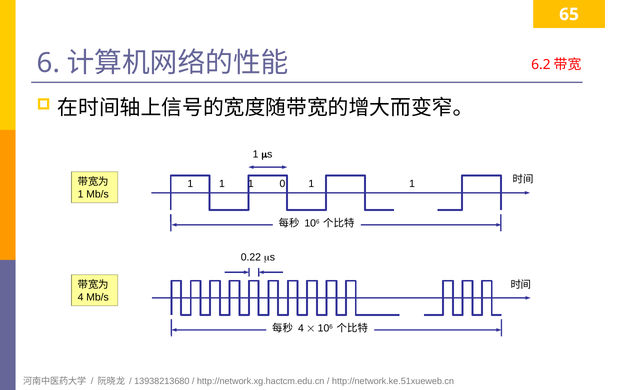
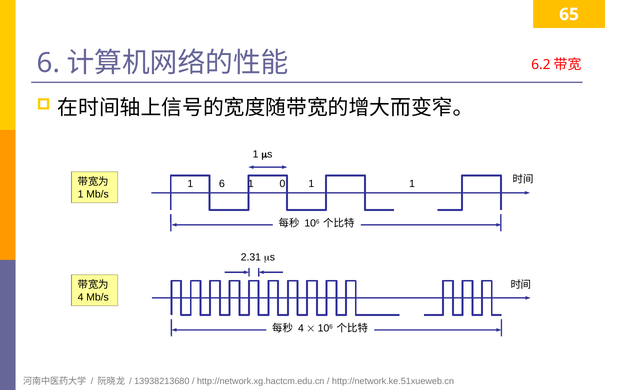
1 at (222, 184): 1 -> 6
0.22: 0.22 -> 2.31
